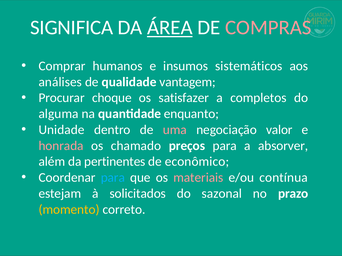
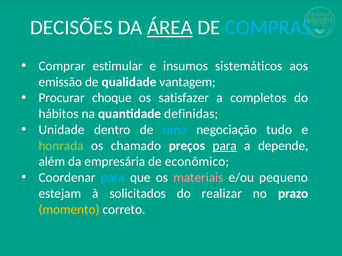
SIGNIFICA: SIGNIFICA -> DECISÕES
COMPRAS colour: pink -> light blue
humanos: humanos -> estimular
análises: análises -> emissão
alguma: alguma -> hábitos
enquanto: enquanto -> definidas
uma colour: pink -> light blue
valor: valor -> tudo
honrada colour: pink -> light green
para at (225, 146) underline: none -> present
absorver: absorver -> depende
pertinentes: pertinentes -> empresária
contínua: contínua -> pequeno
sazonal: sazonal -> realizar
